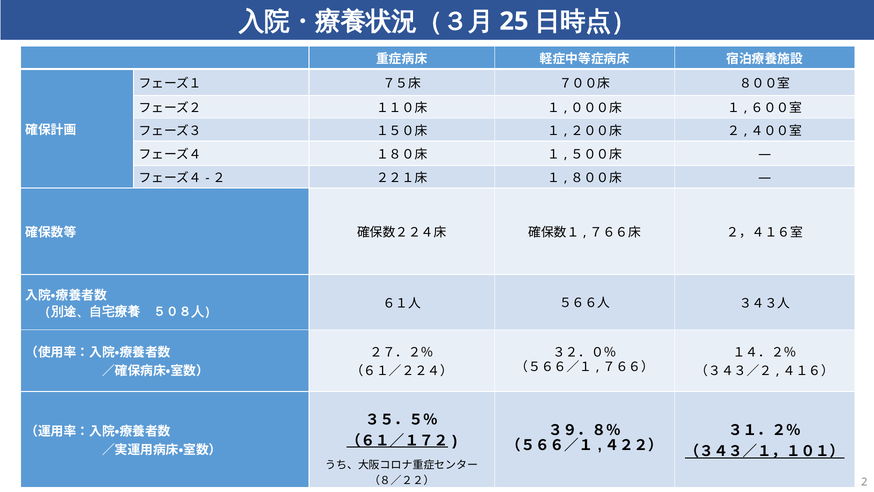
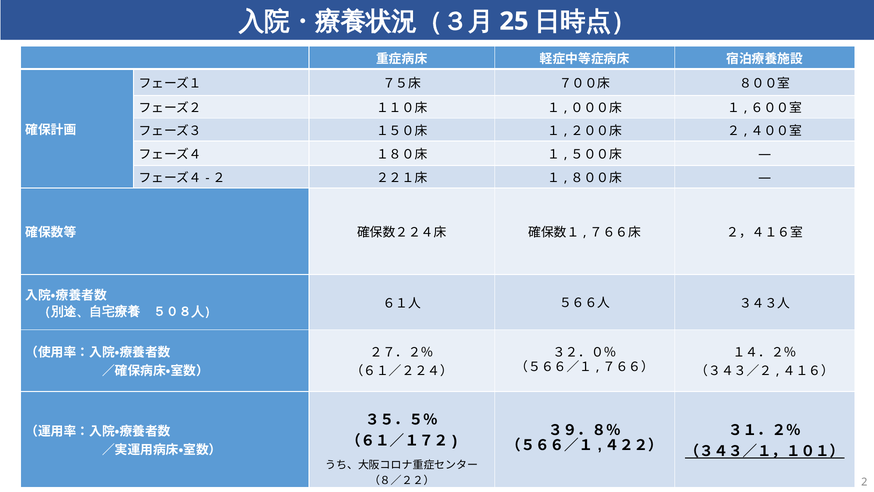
（６１／１７２ underline: present -> none
